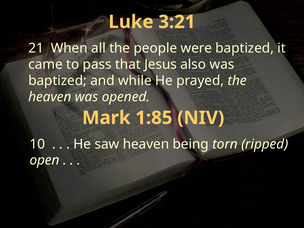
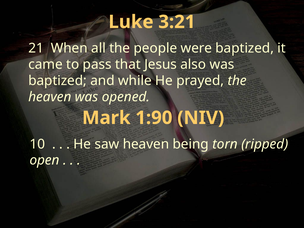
1:85: 1:85 -> 1:90
